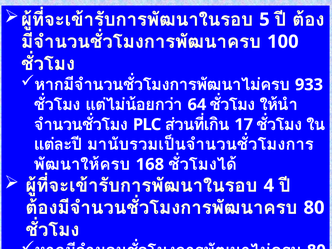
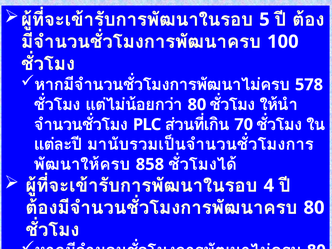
933: 933 -> 578
64 at (197, 105): 64 -> 80
17: 17 -> 70
168: 168 -> 858
